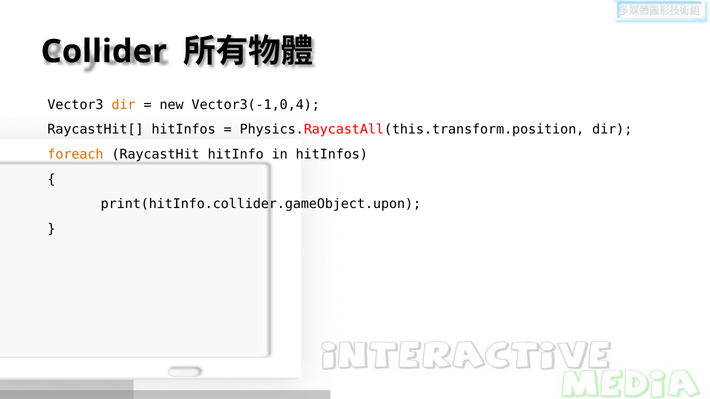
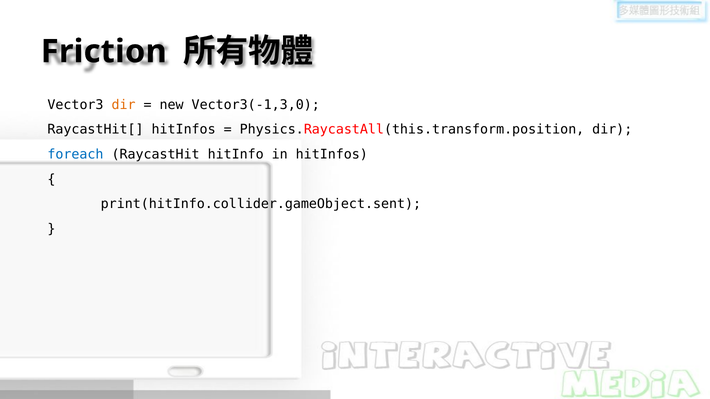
Collider: Collider -> Friction
Vector3(-1,0,4: Vector3(-1,0,4 -> Vector3(-1,3,0
foreach colour: orange -> blue
print(hitInfo.collider.gameObject.upon: print(hitInfo.collider.gameObject.upon -> print(hitInfo.collider.gameObject.sent
